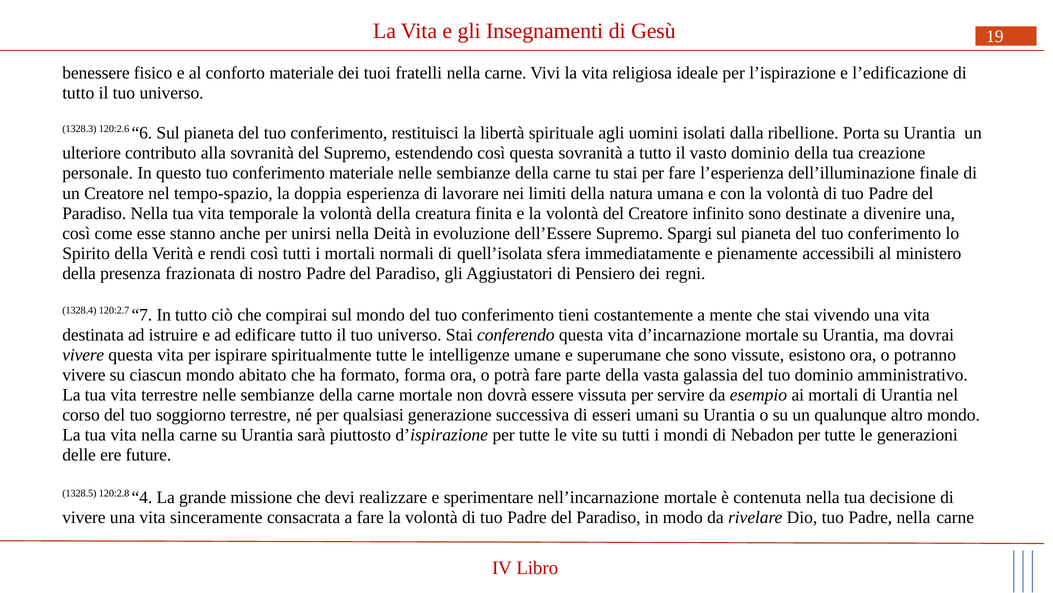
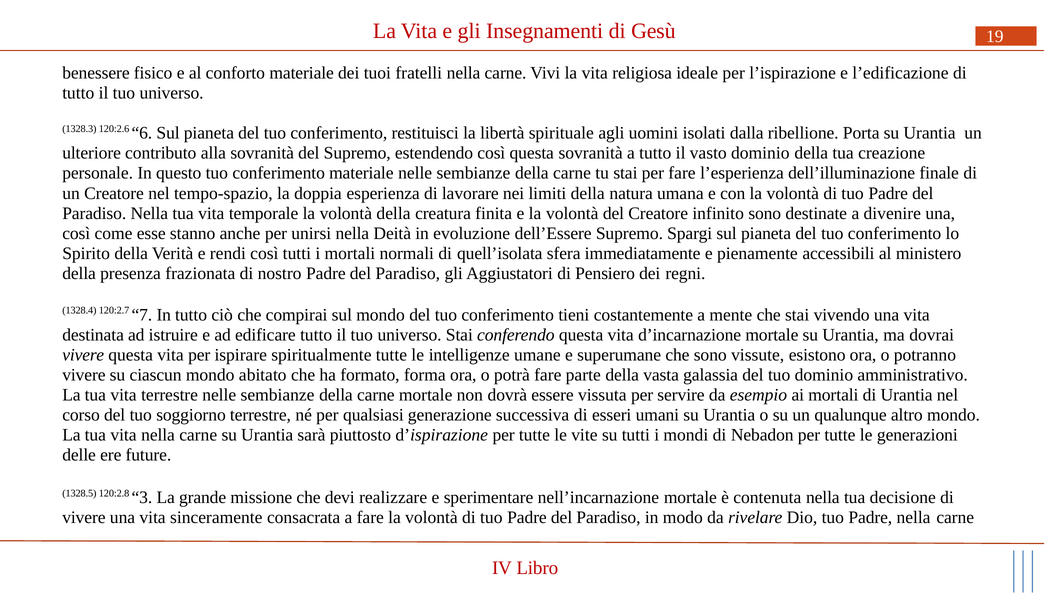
4: 4 -> 3
